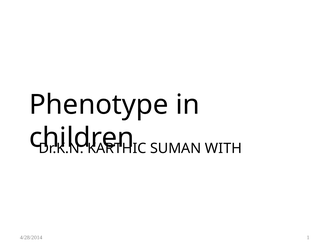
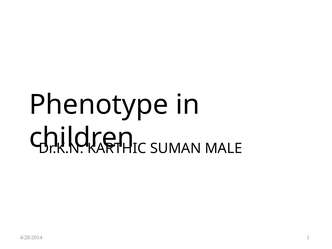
WITH: WITH -> MALE
